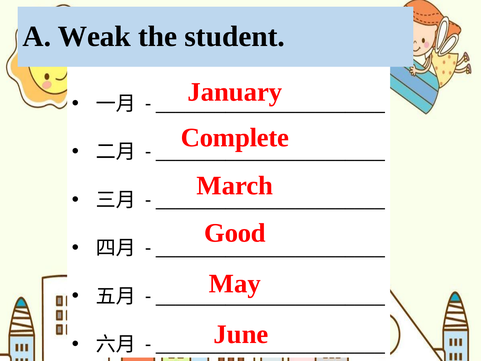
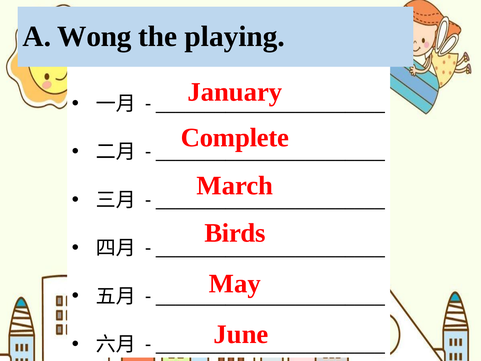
Weak: Weak -> Wong
student: student -> playing
Good: Good -> Birds
